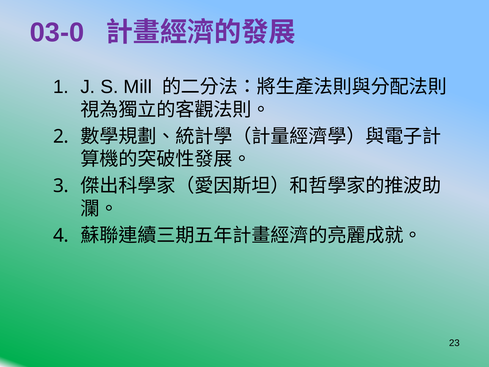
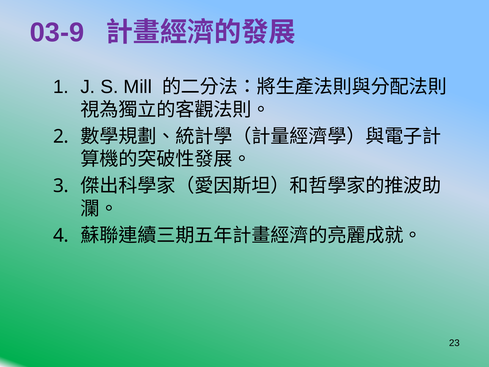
03-0: 03-0 -> 03-9
